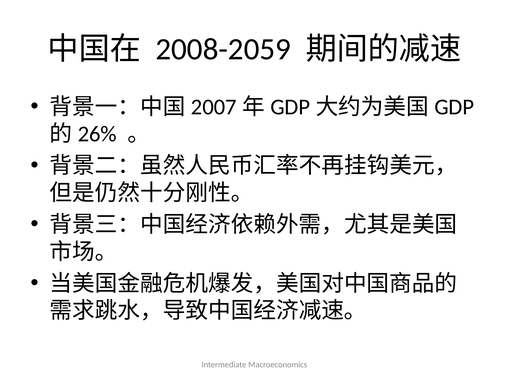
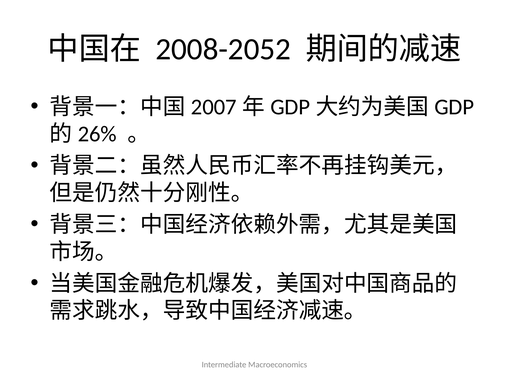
2008-2059: 2008-2059 -> 2008-2052
